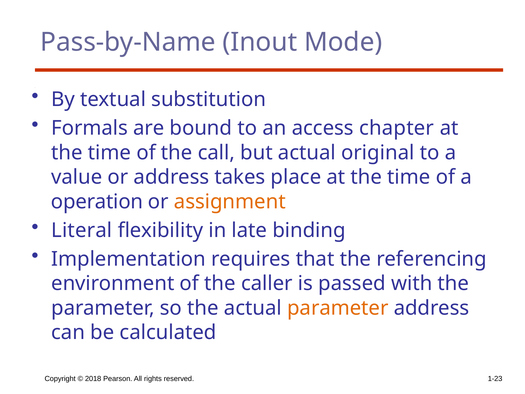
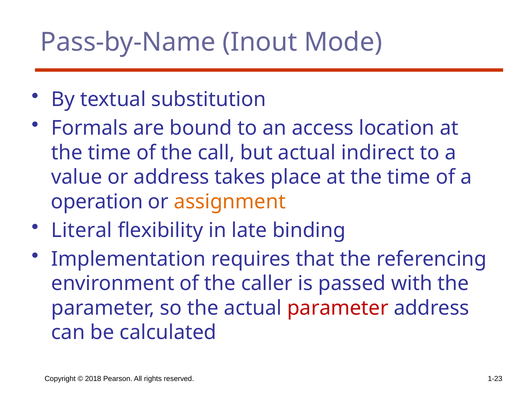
chapter: chapter -> location
original: original -> indirect
parameter at (338, 308) colour: orange -> red
